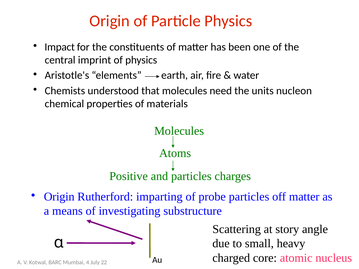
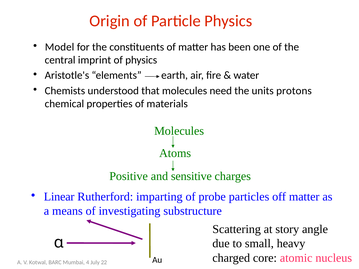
Impact: Impact -> Model
nucleon: nucleon -> protons
and particles: particles -> sensitive
Origin at (59, 197): Origin -> Linear
